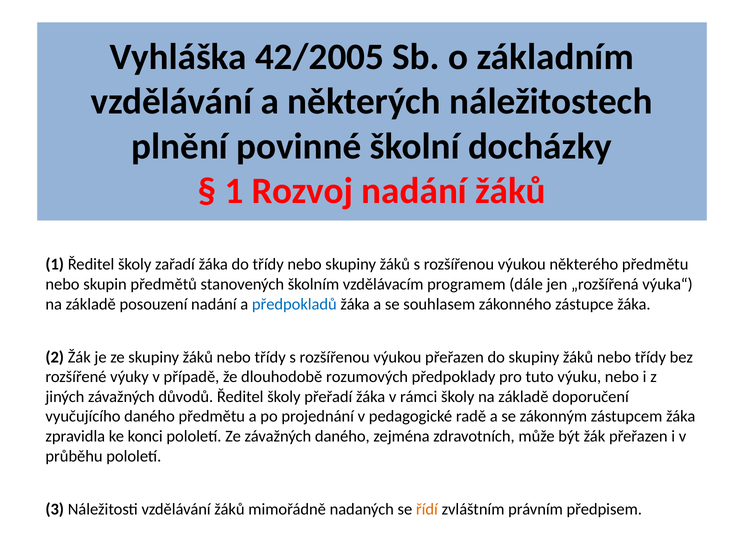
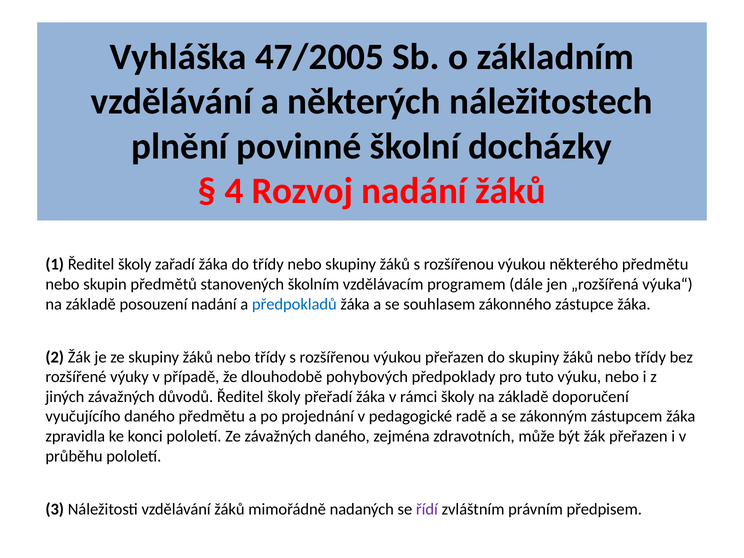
42/2005: 42/2005 -> 47/2005
1 at (234, 191): 1 -> 4
rozumových: rozumových -> pohybových
řídí colour: orange -> purple
